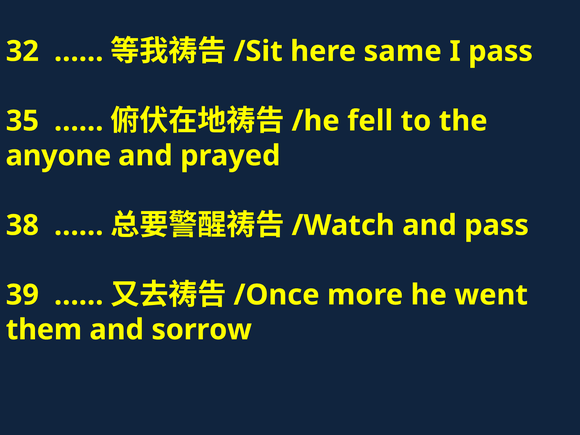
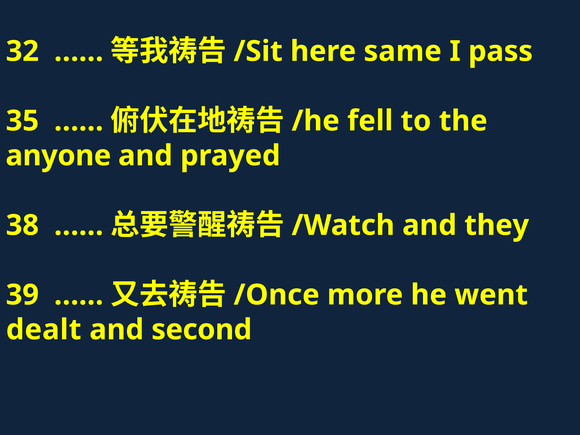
and pass: pass -> they
them: them -> dealt
sorrow: sorrow -> second
